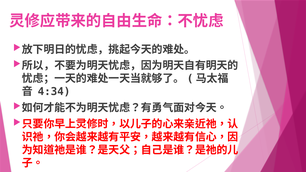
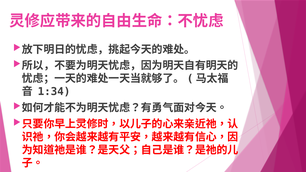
4:34: 4:34 -> 1:34
